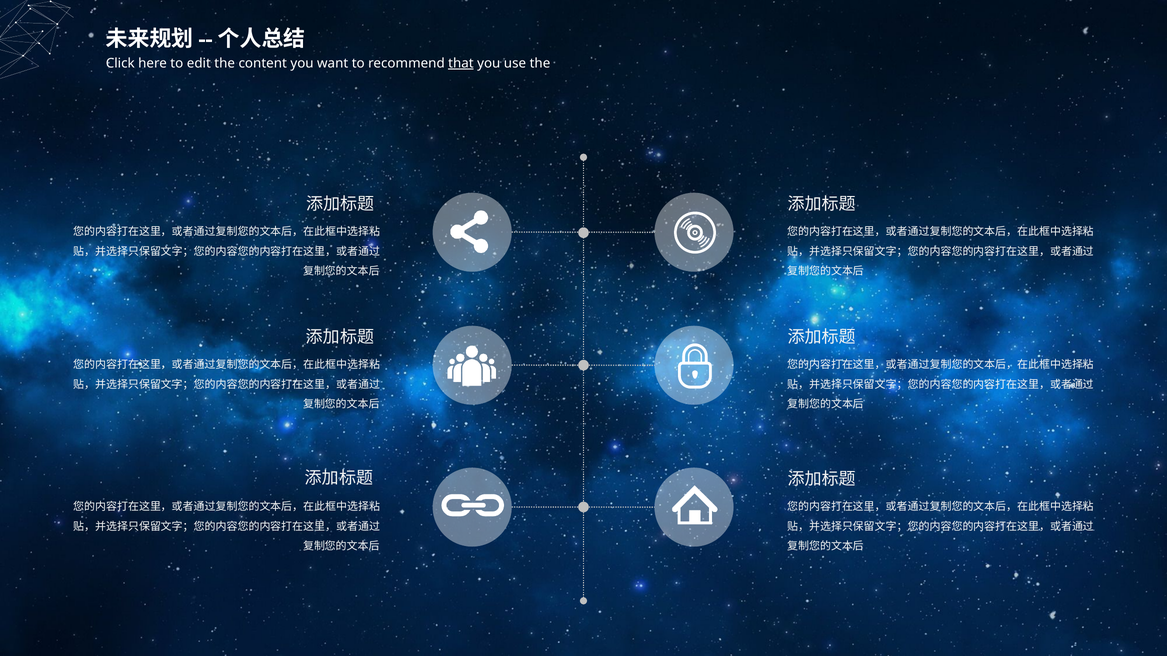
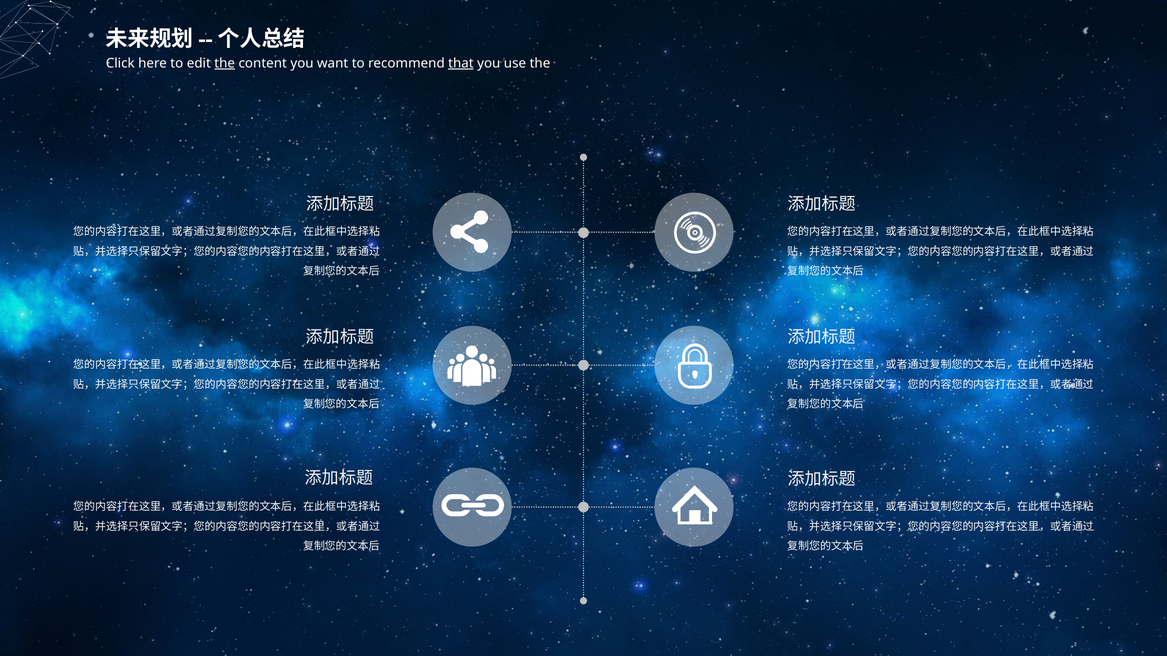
the at (225, 63) underline: none -> present
